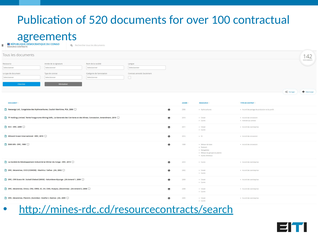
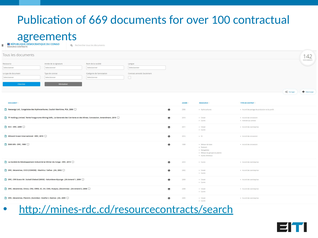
520: 520 -> 669
